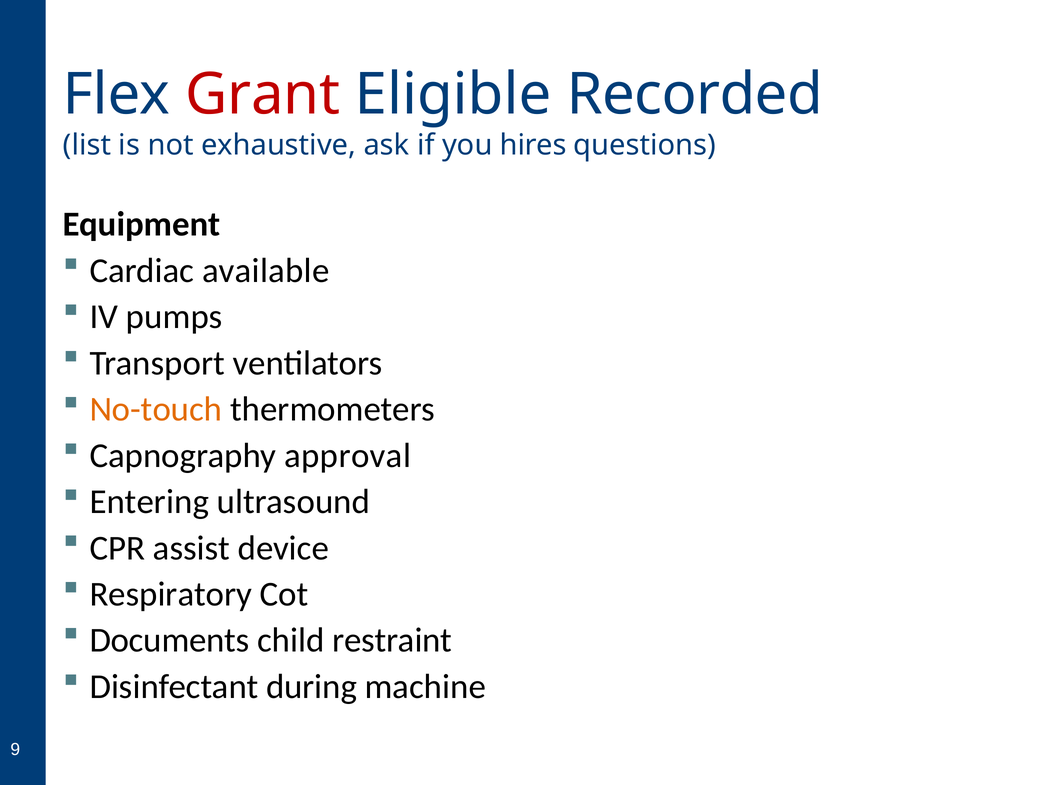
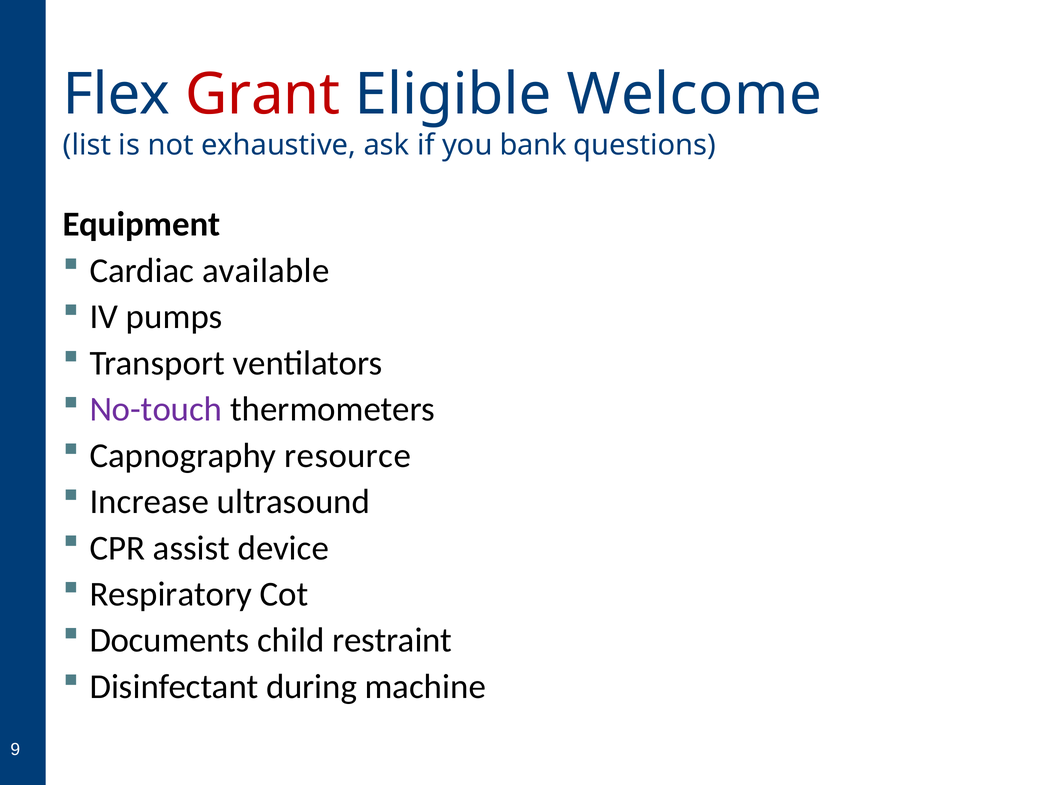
Recorded: Recorded -> Welcome
hires: hires -> bank
No-touch colour: orange -> purple
approval: approval -> resource
Entering: Entering -> Increase
